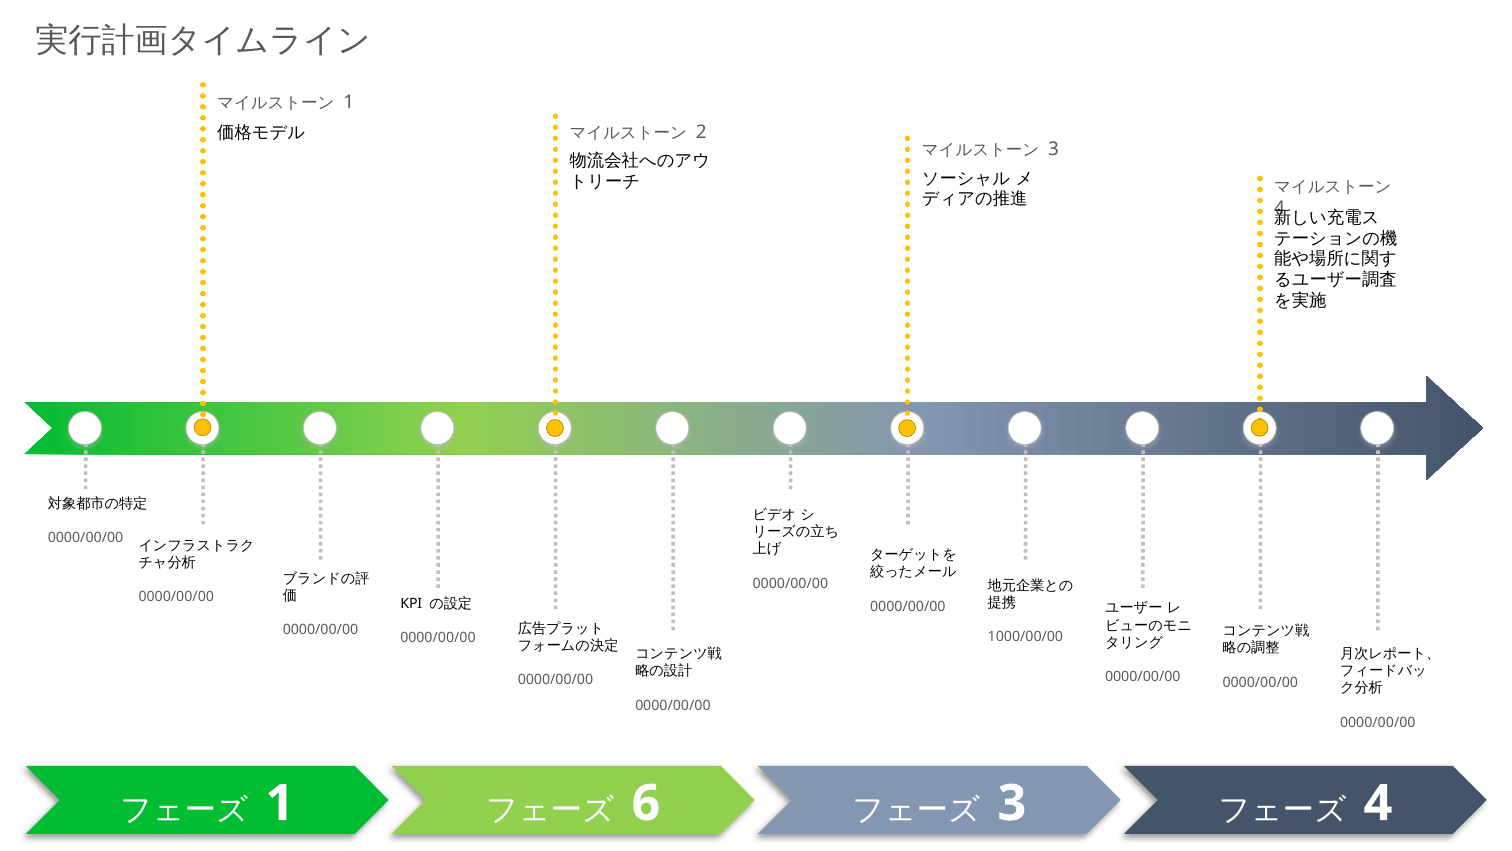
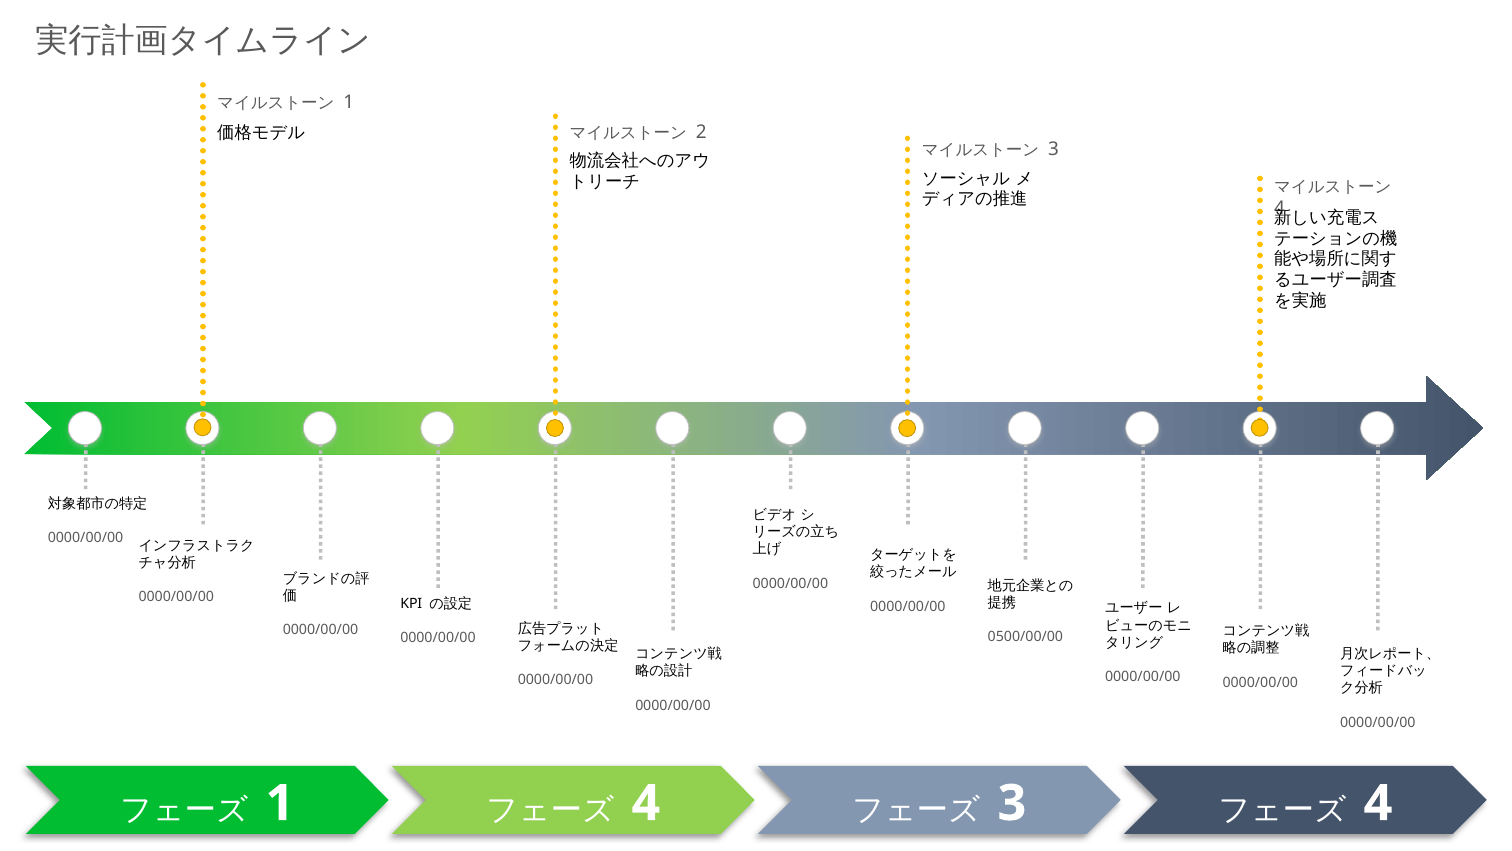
1000/00/00: 1000/00/00 -> 0500/00/00
6 at (646, 803): 6 -> 4
